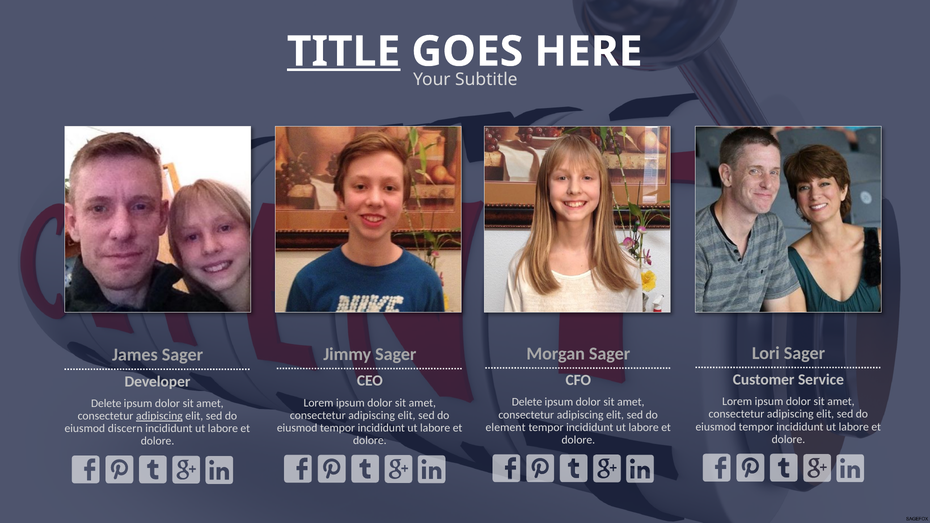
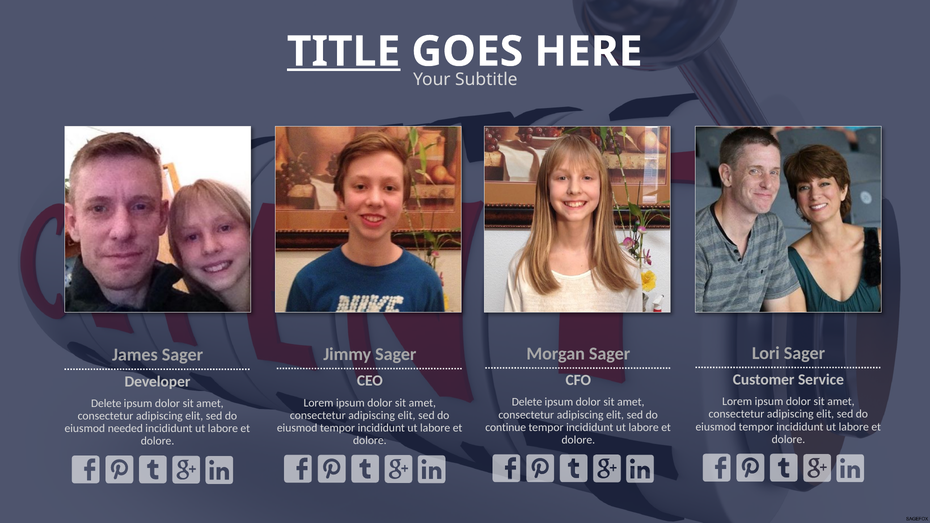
adipiscing at (159, 416) underline: present -> none
element: element -> continue
discern: discern -> needed
